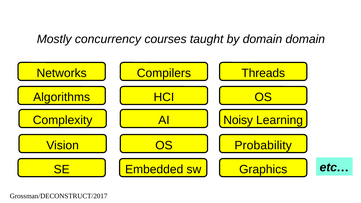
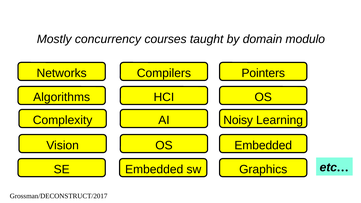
domain domain: domain -> modulo
Threads: Threads -> Pointers
Vision Probability: Probability -> Embedded
